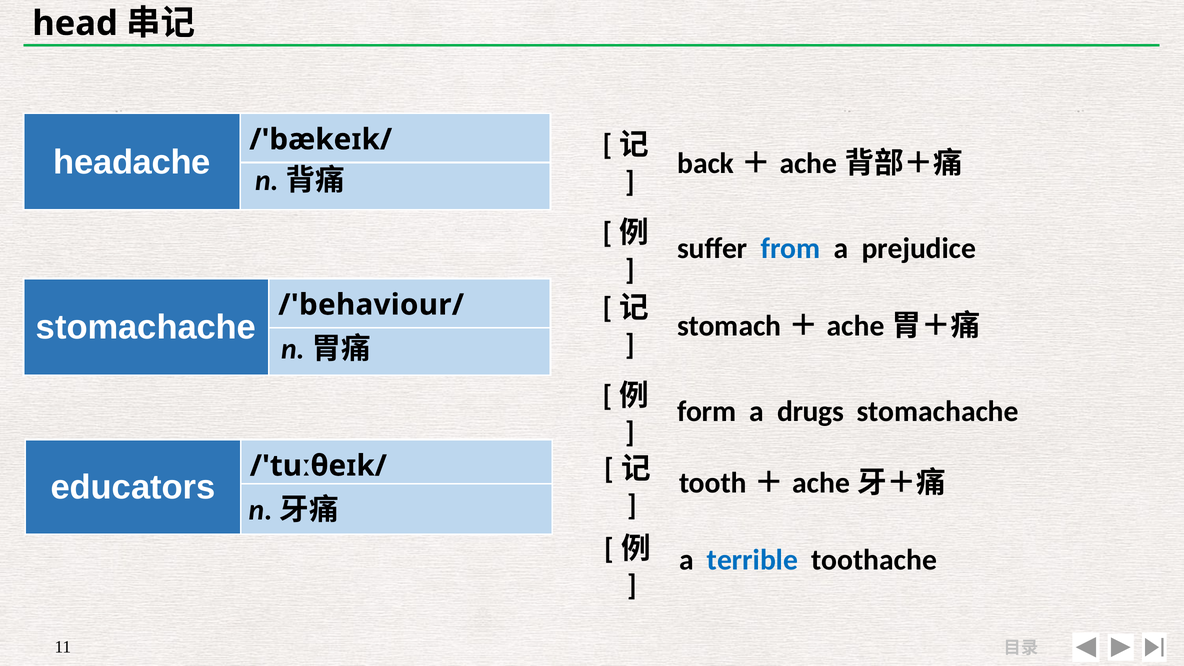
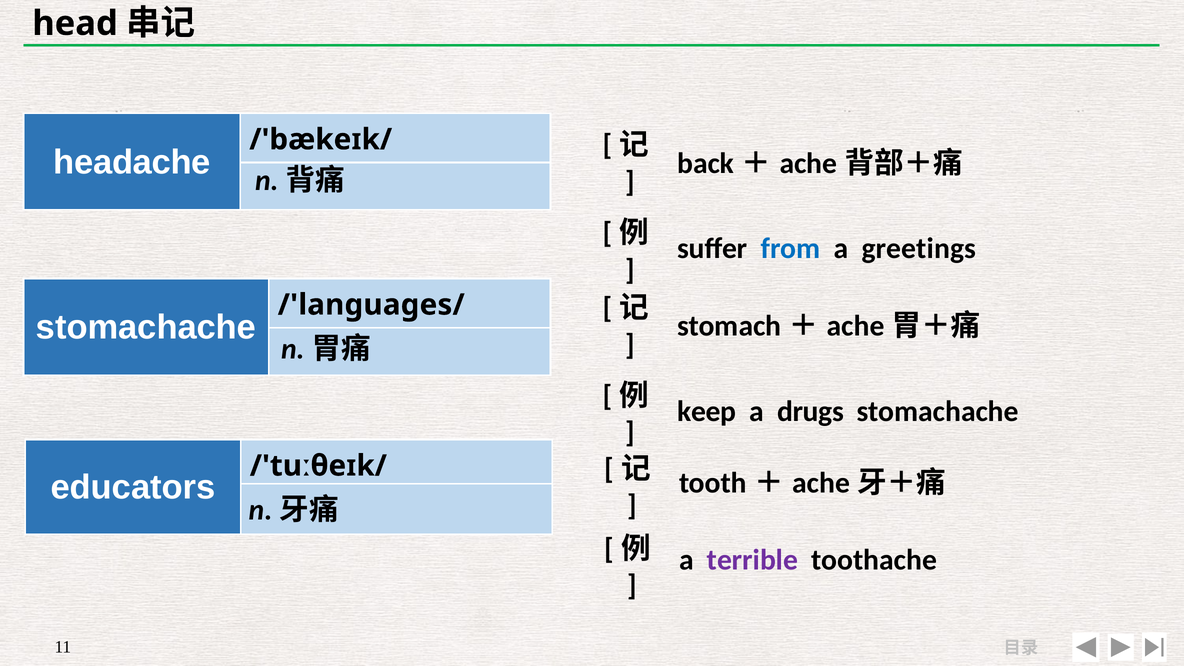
prejudice: prejudice -> greetings
/'behaviour/: /'behaviour/ -> /'languages/
form: form -> keep
terrible colour: blue -> purple
